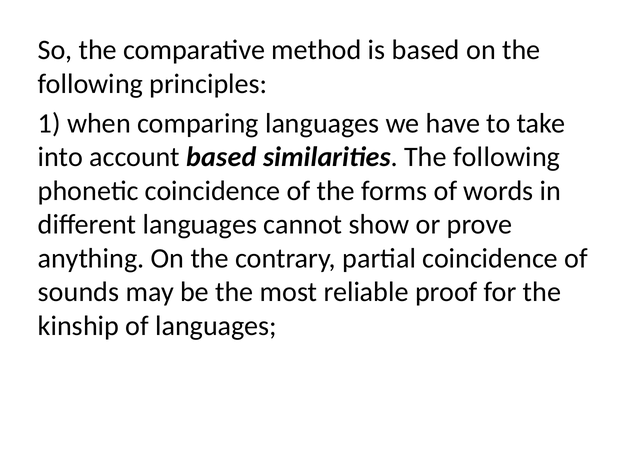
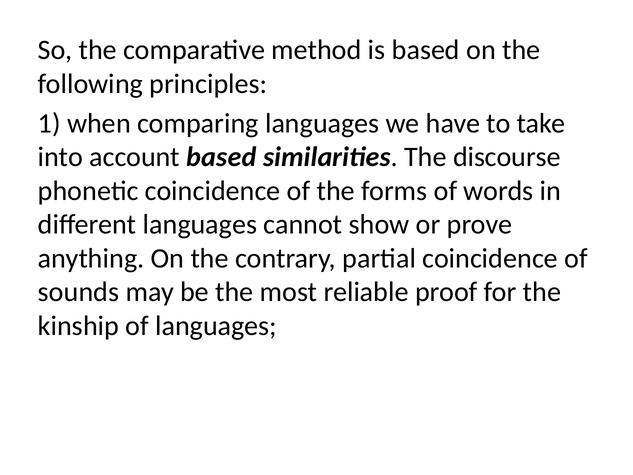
similarities The following: following -> discourse
